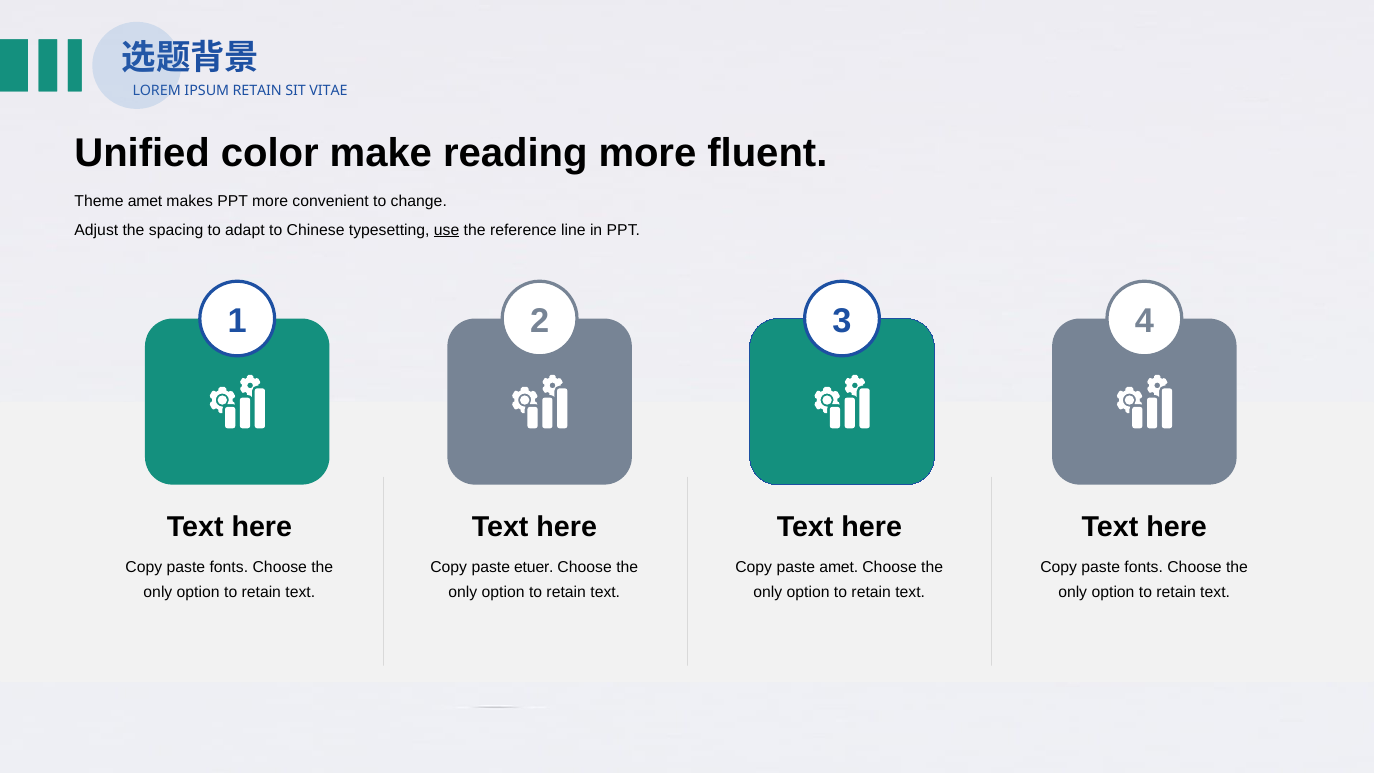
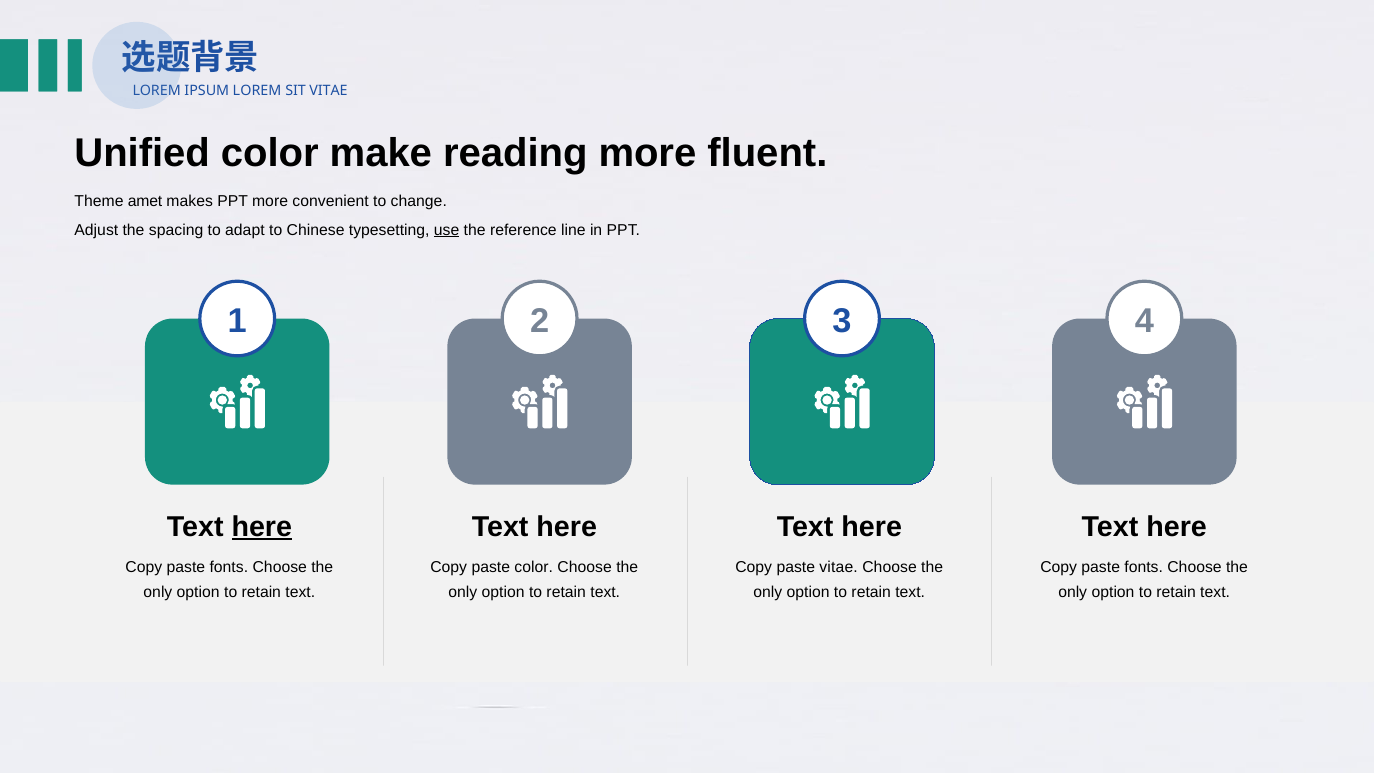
IPSUM RETAIN: RETAIN -> LOREM
here at (262, 527) underline: none -> present
paste etuer: etuer -> color
paste amet: amet -> vitae
